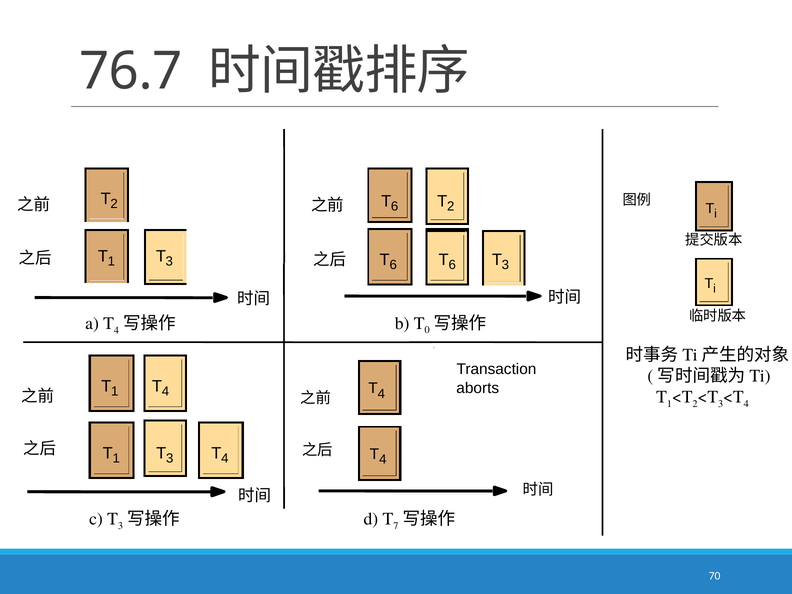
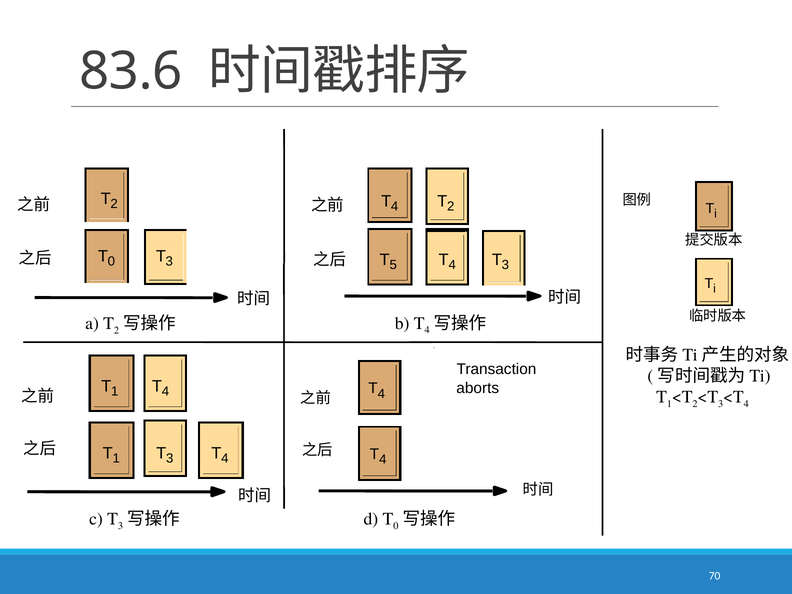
76.7: 76.7 -> 83.6
6 at (395, 206): 6 -> 4
1 at (111, 261): 1 -> 0
6 at (393, 265): 6 -> 5
6 at (452, 265): 6 -> 4
b T 0: 0 -> 4
a T 4: 4 -> 2
d T 7: 7 -> 0
